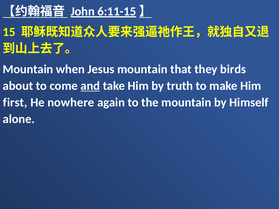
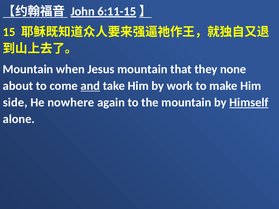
birds: birds -> none
truth: truth -> work
first: first -> side
Himself underline: none -> present
